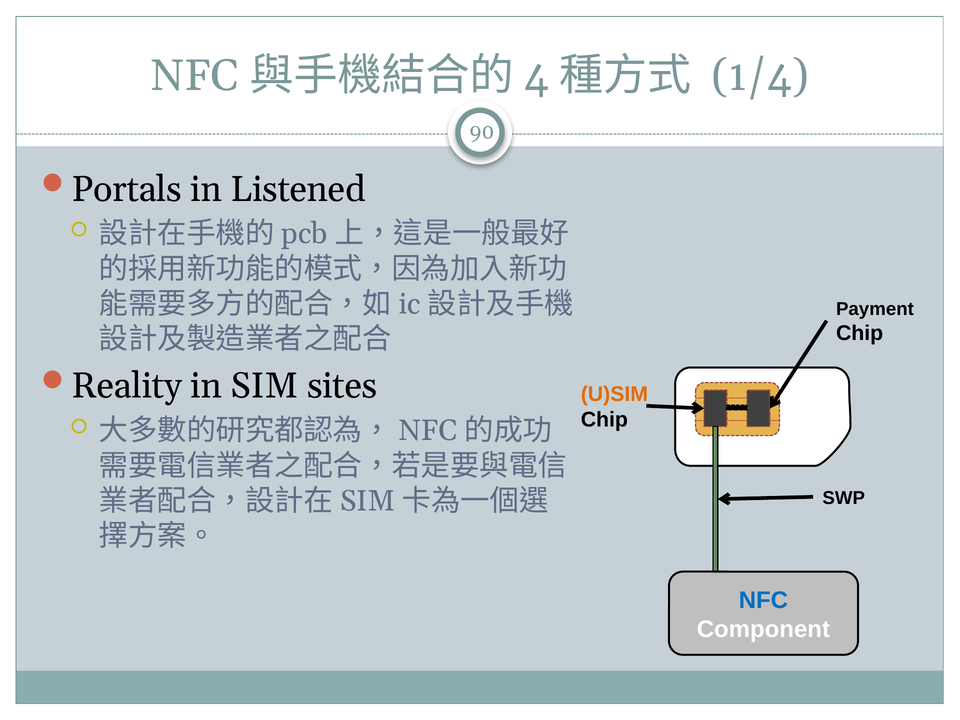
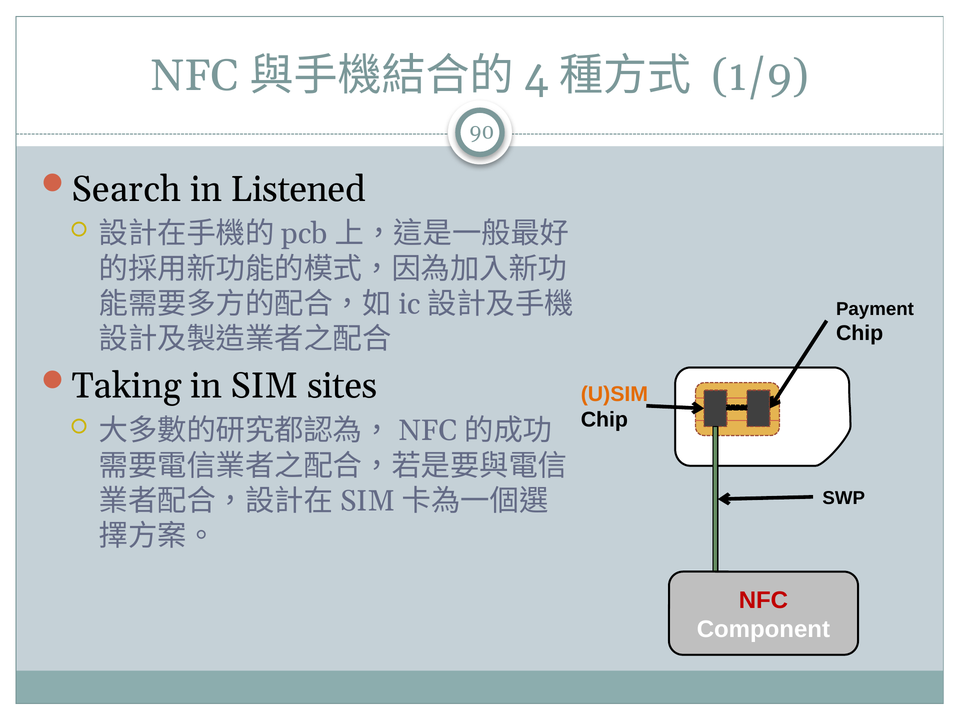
1/4: 1/4 -> 1/9
Portals: Portals -> Search
Reality: Reality -> Taking
NFC at (763, 600) colour: blue -> red
